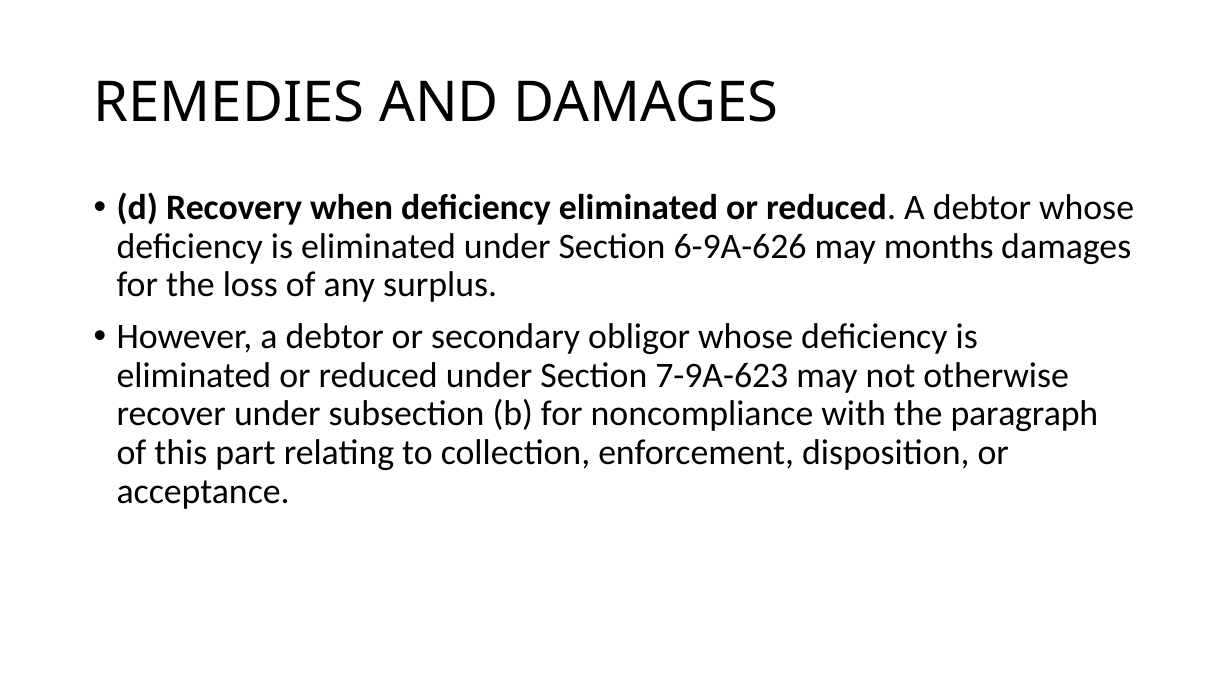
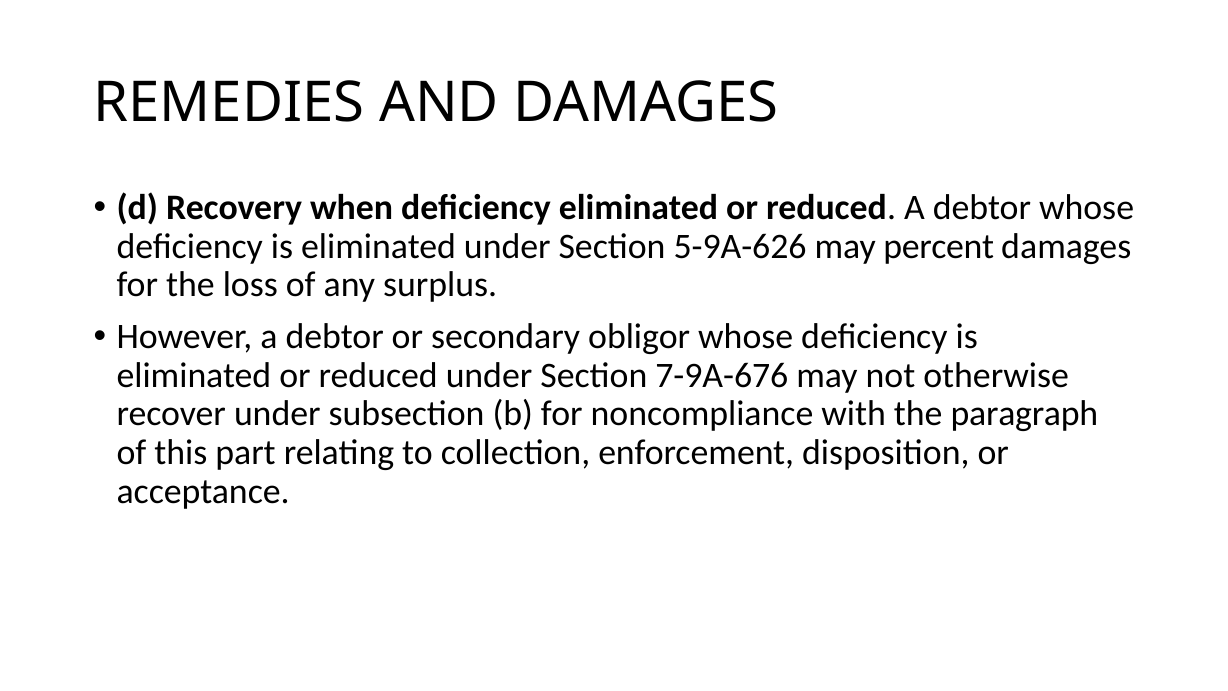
6-9A-626: 6-9A-626 -> 5-9A-626
months: months -> percent
7-9A-623: 7-9A-623 -> 7-9A-676
